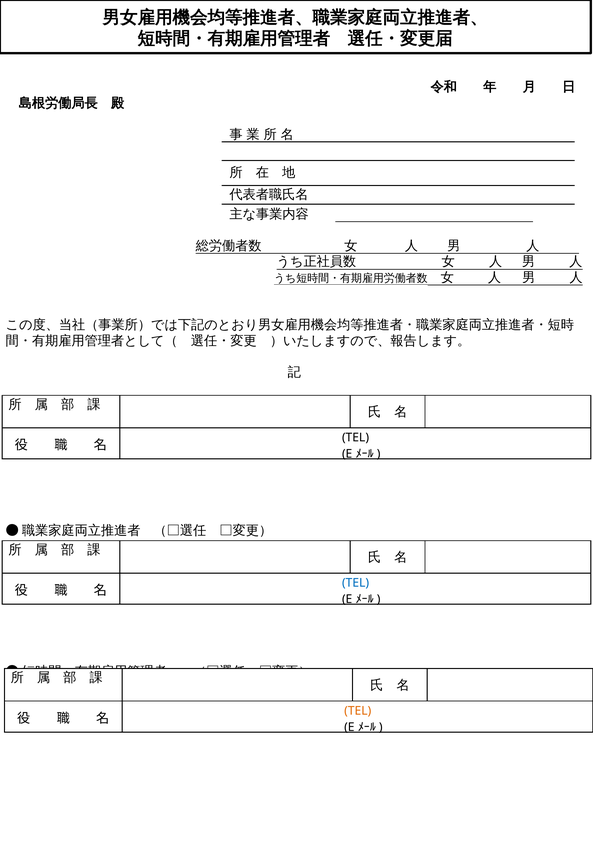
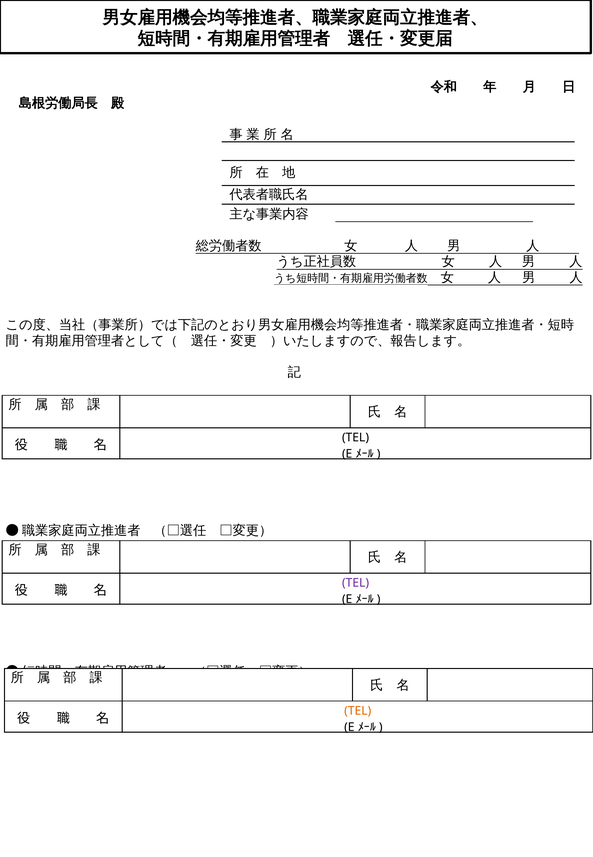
TEL at (356, 583) colour: blue -> purple
